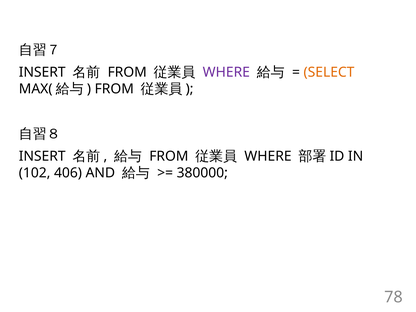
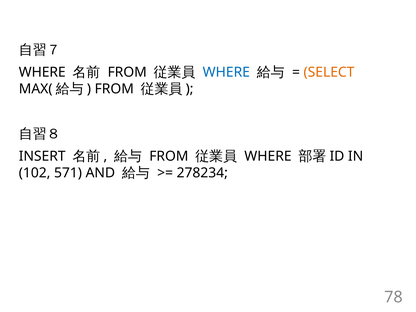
INSERT at (42, 72): INSERT -> WHERE
WHERE at (226, 72) colour: purple -> blue
406: 406 -> 571
380000: 380000 -> 278234
